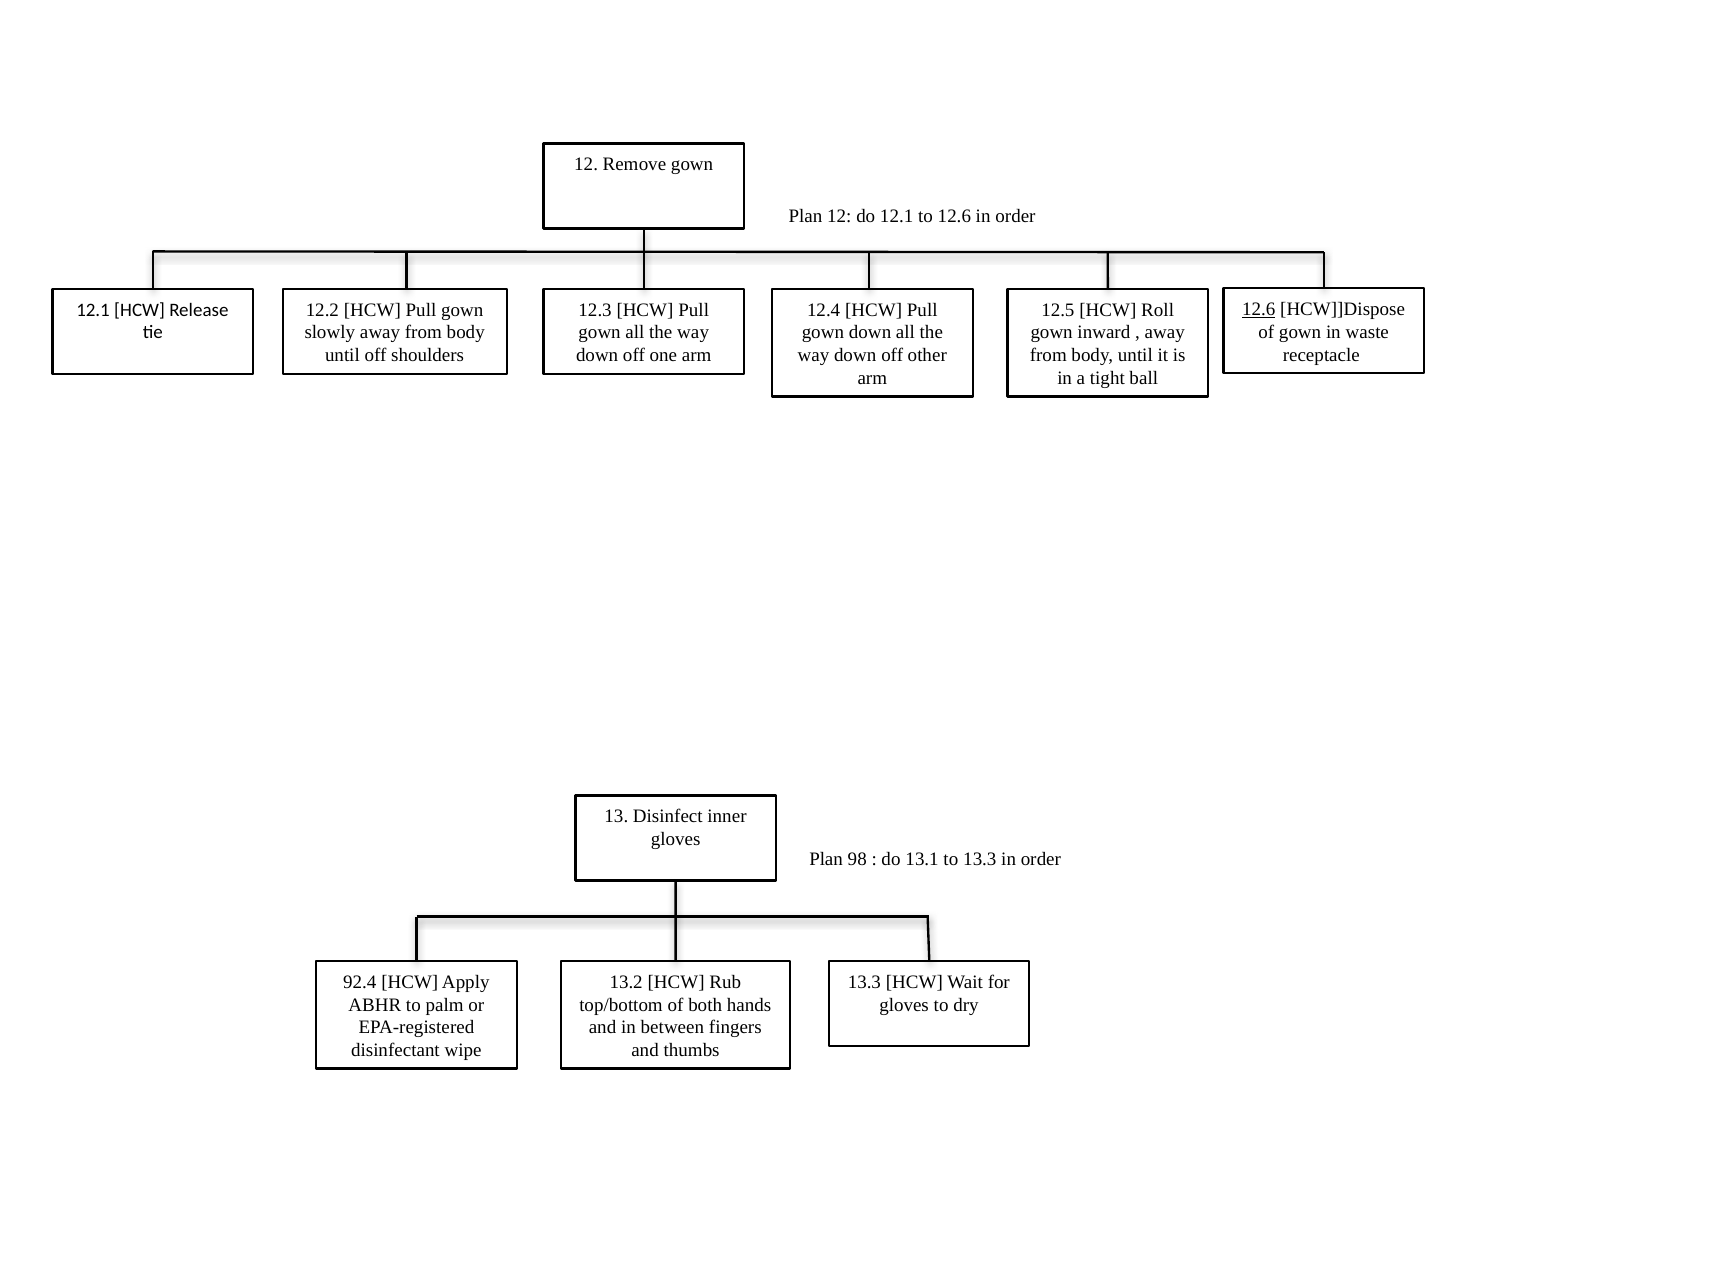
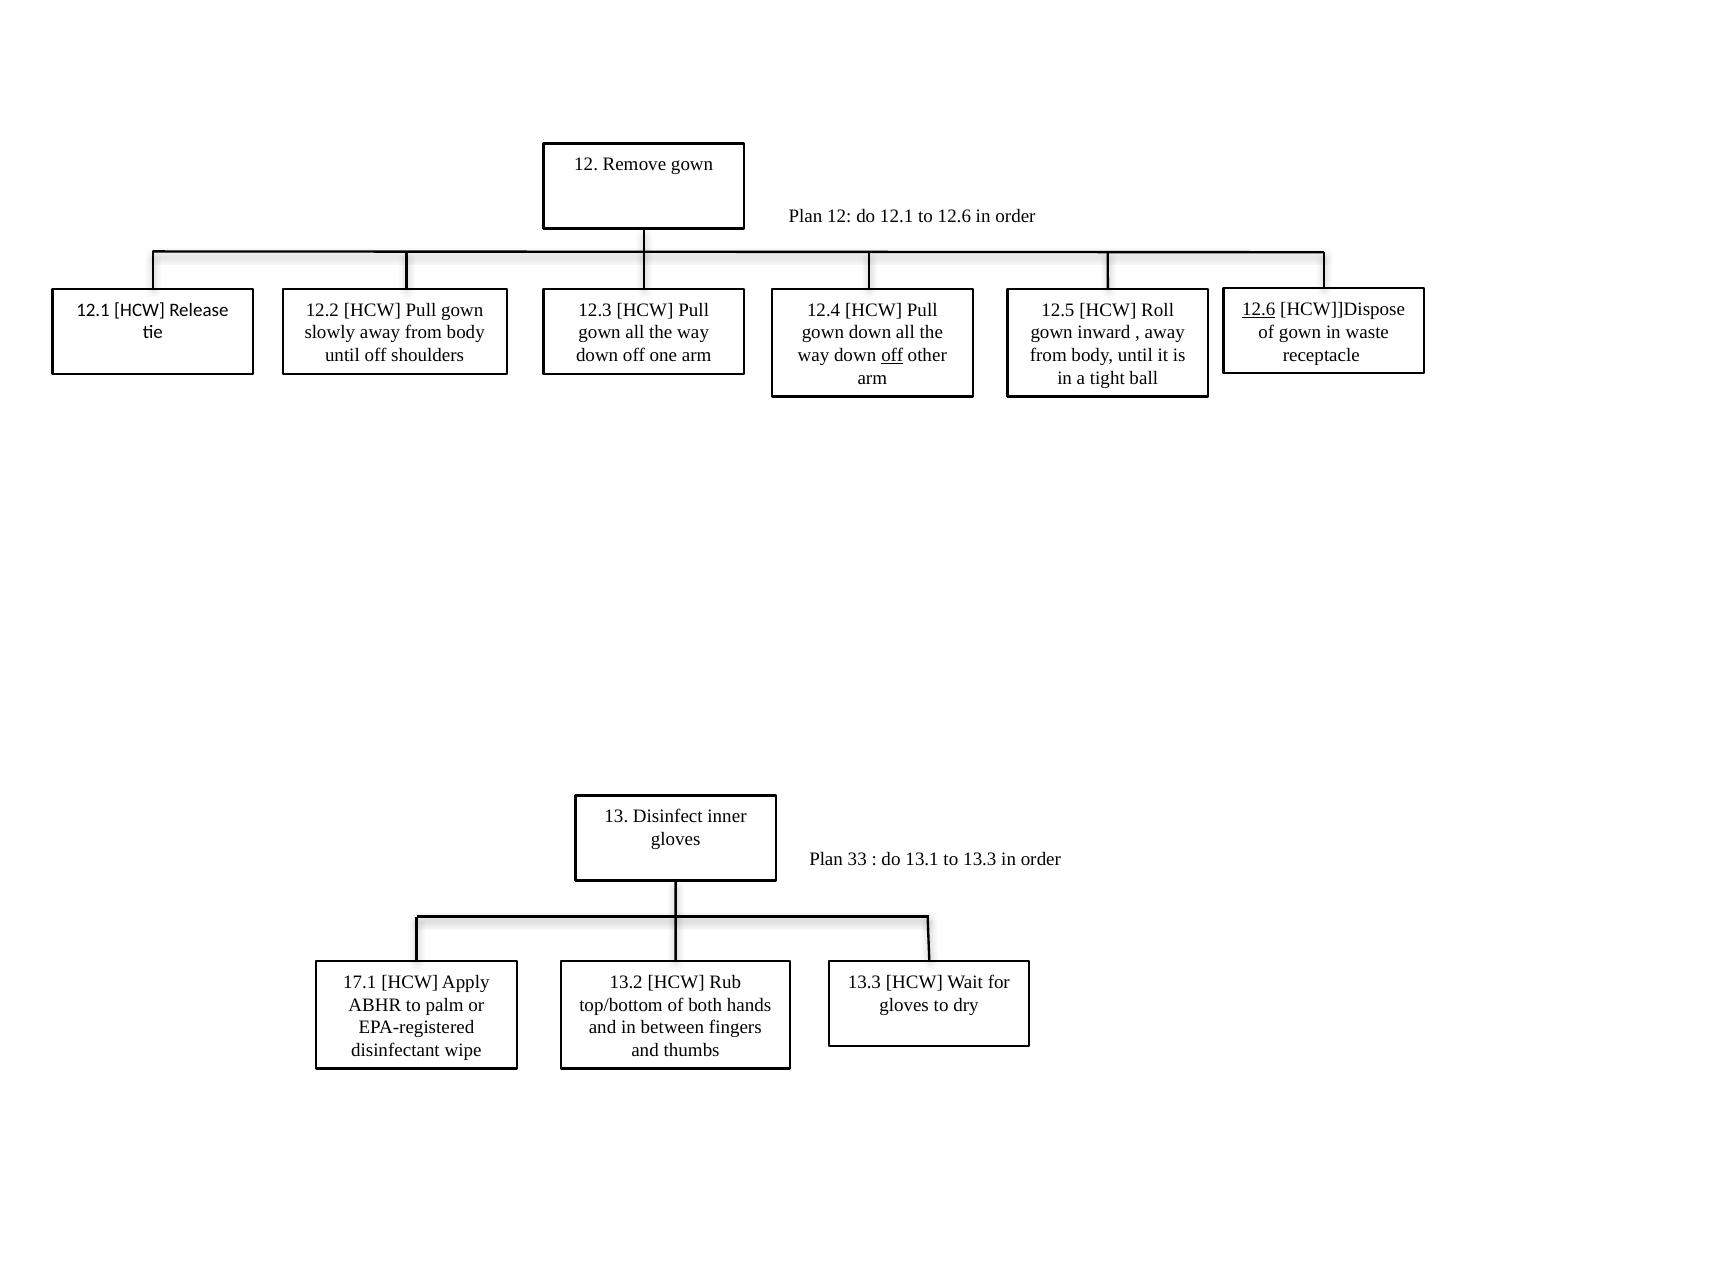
off at (892, 356) underline: none -> present
98: 98 -> 33
92.4: 92.4 -> 17.1
